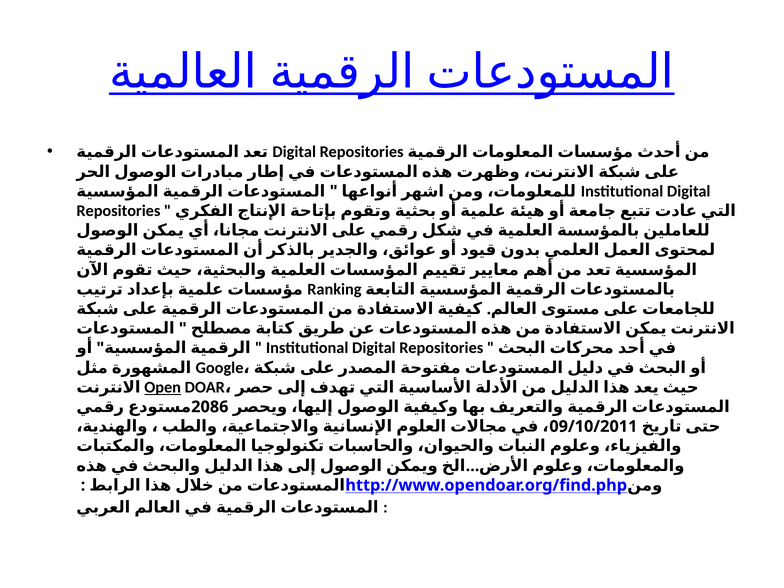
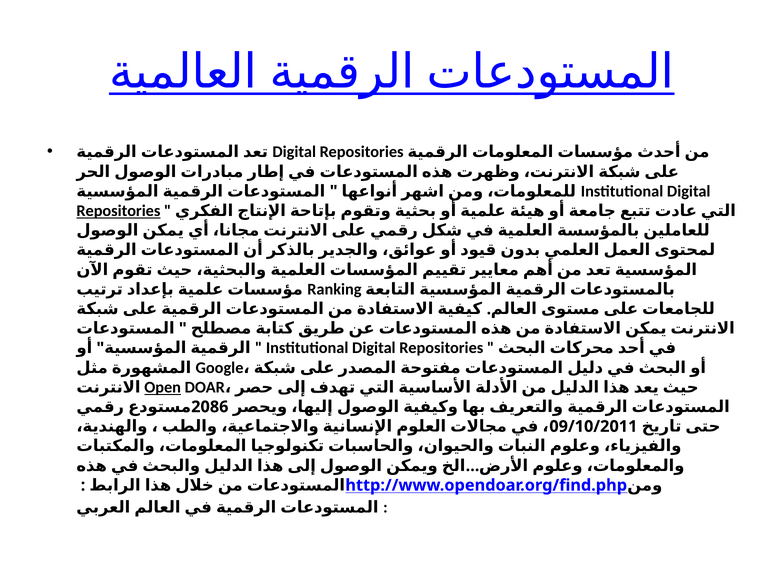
Repositories at (118, 211) underline: none -> present
